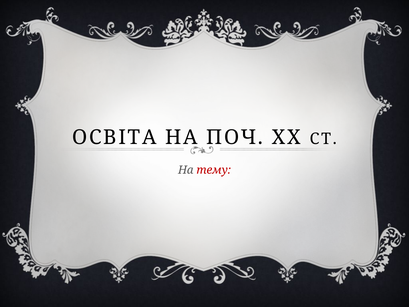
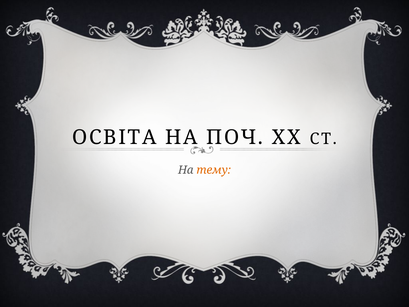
тему colour: red -> orange
